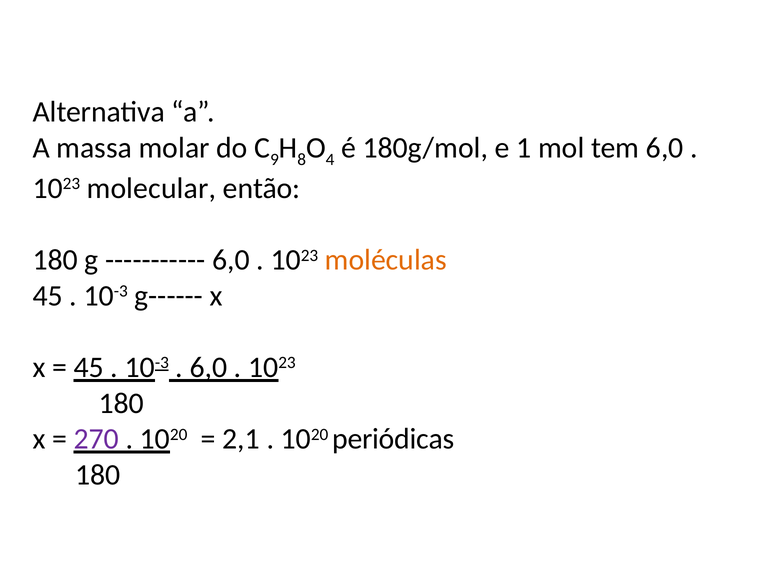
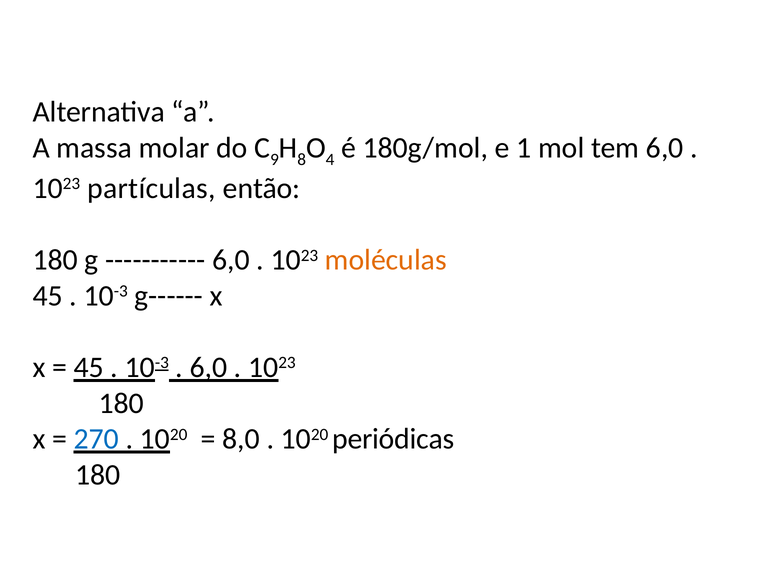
molecular: molecular -> partículas
270 colour: purple -> blue
2,1: 2,1 -> 8,0
